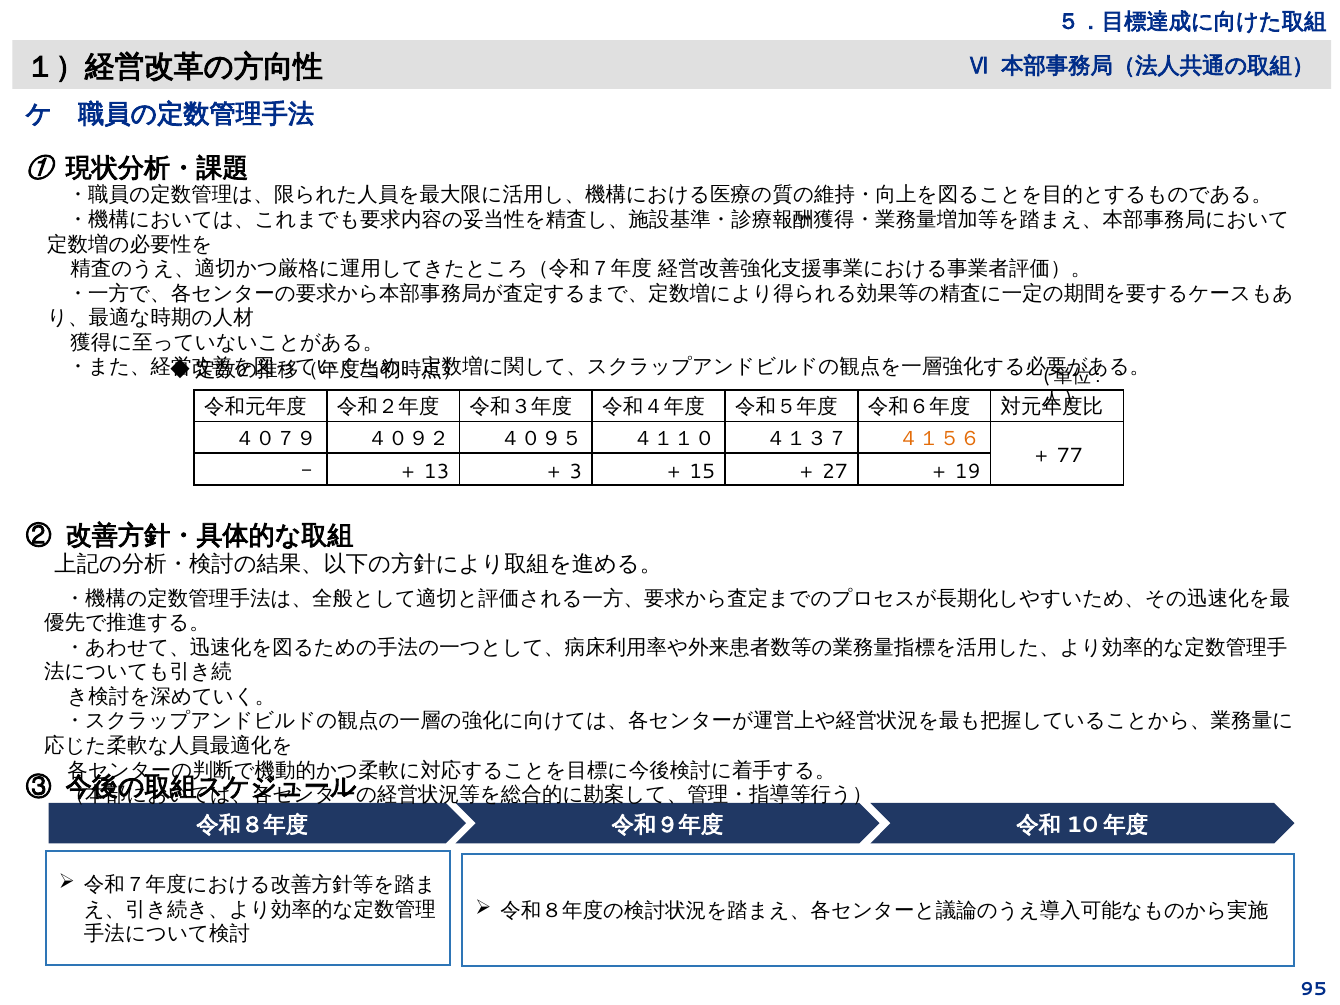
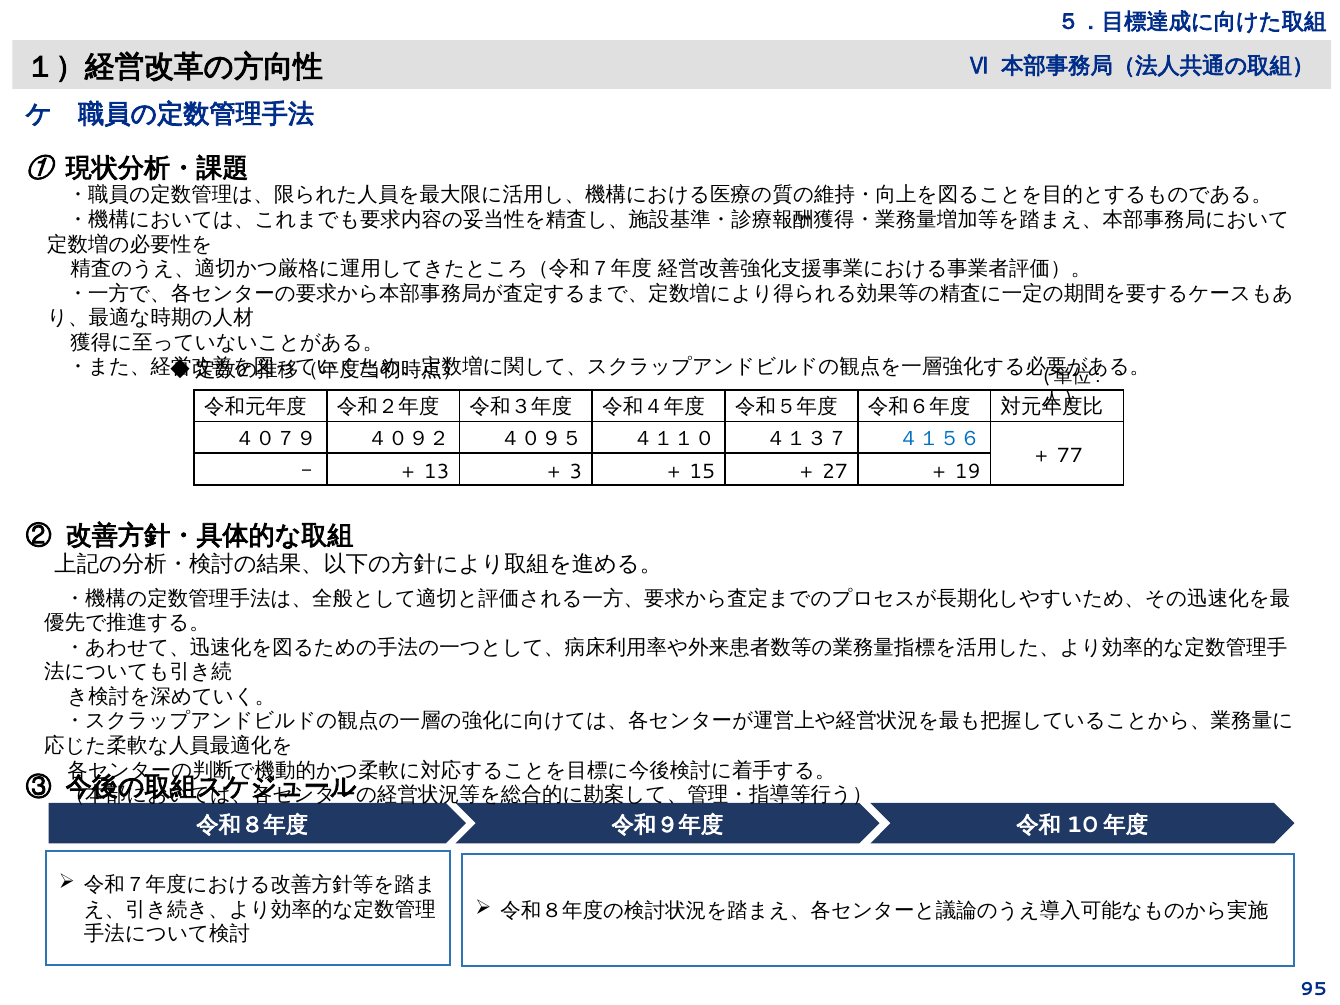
４１５６ colour: orange -> blue
